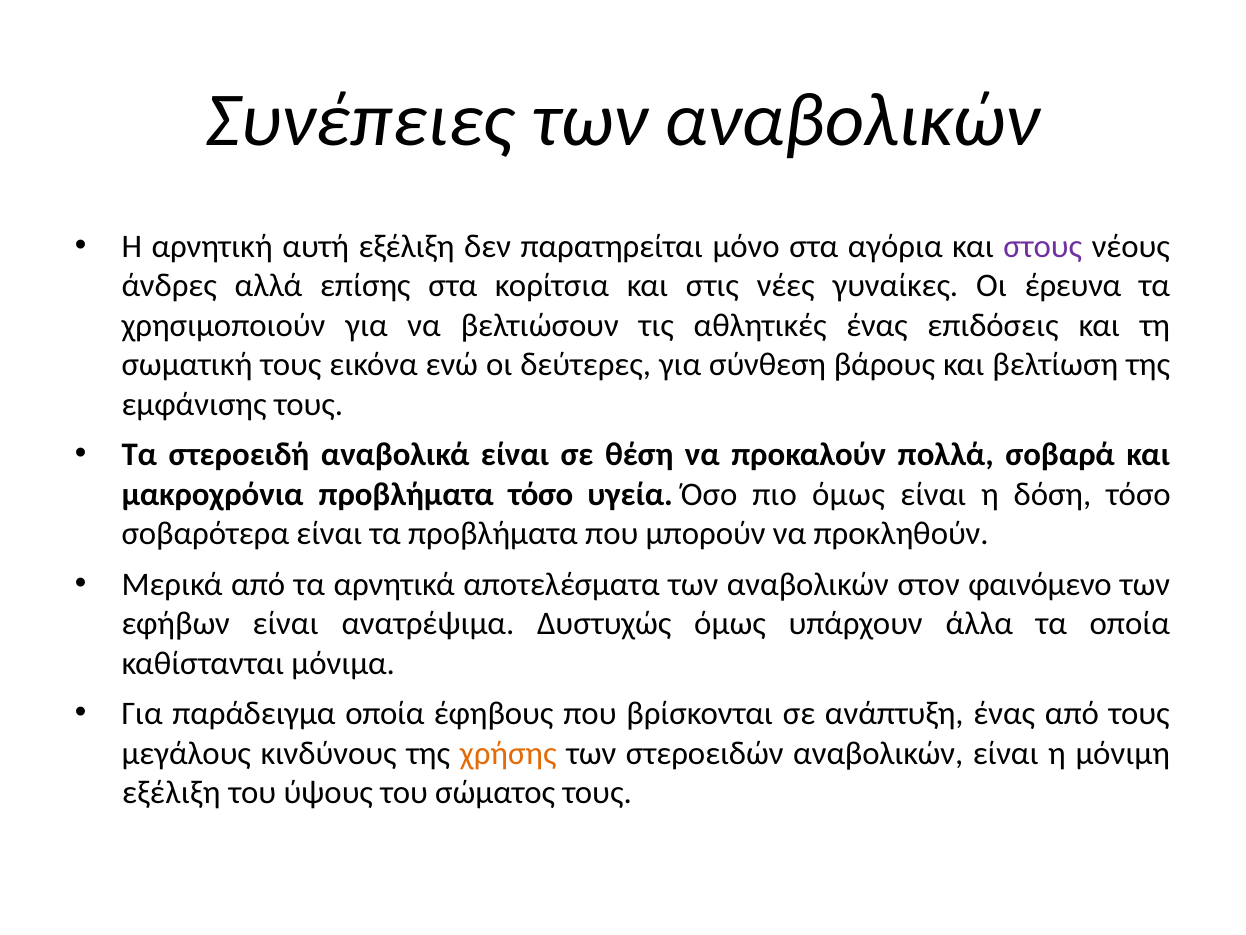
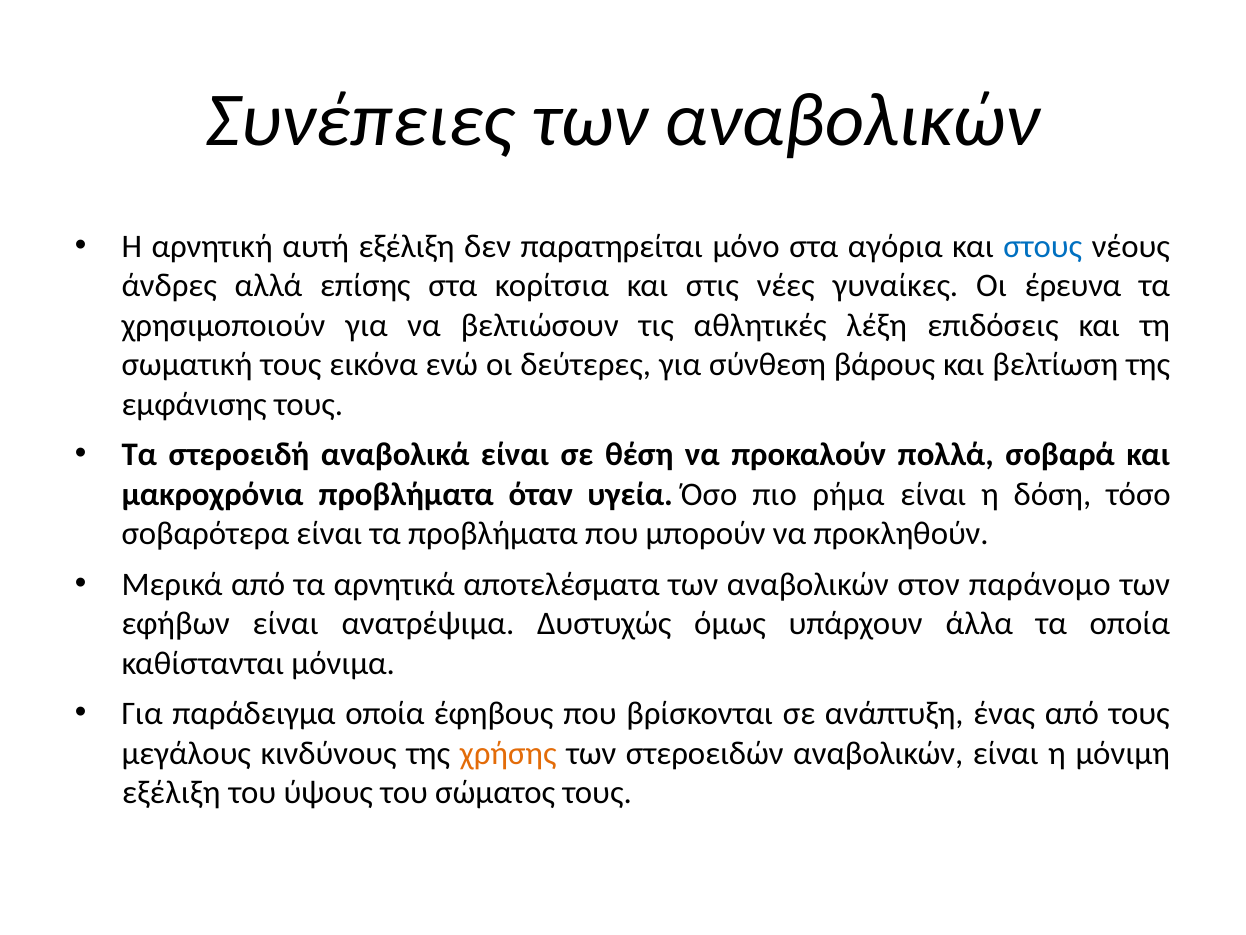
στους colour: purple -> blue
αθλητικές ένας: ένας -> λέξη
προβλήματα τόσο: τόσο -> όταν
πιο όμως: όμως -> ρήμα
φαινόμενο: φαινόμενο -> παράνοµο
